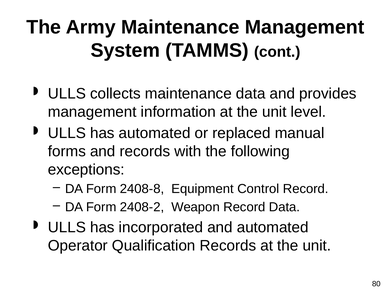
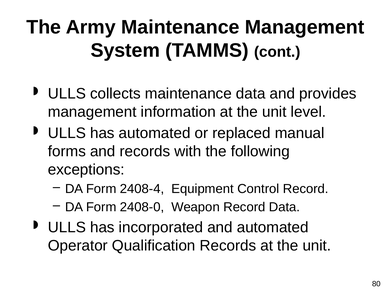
2408-8: 2408-8 -> 2408-4
2408-2: 2408-2 -> 2408-0
